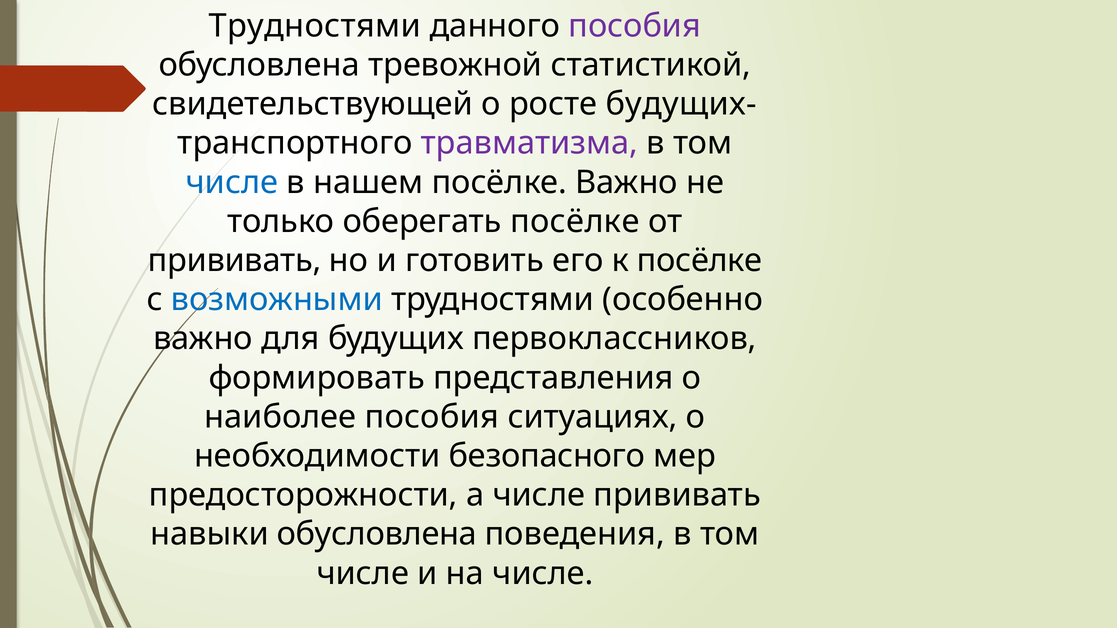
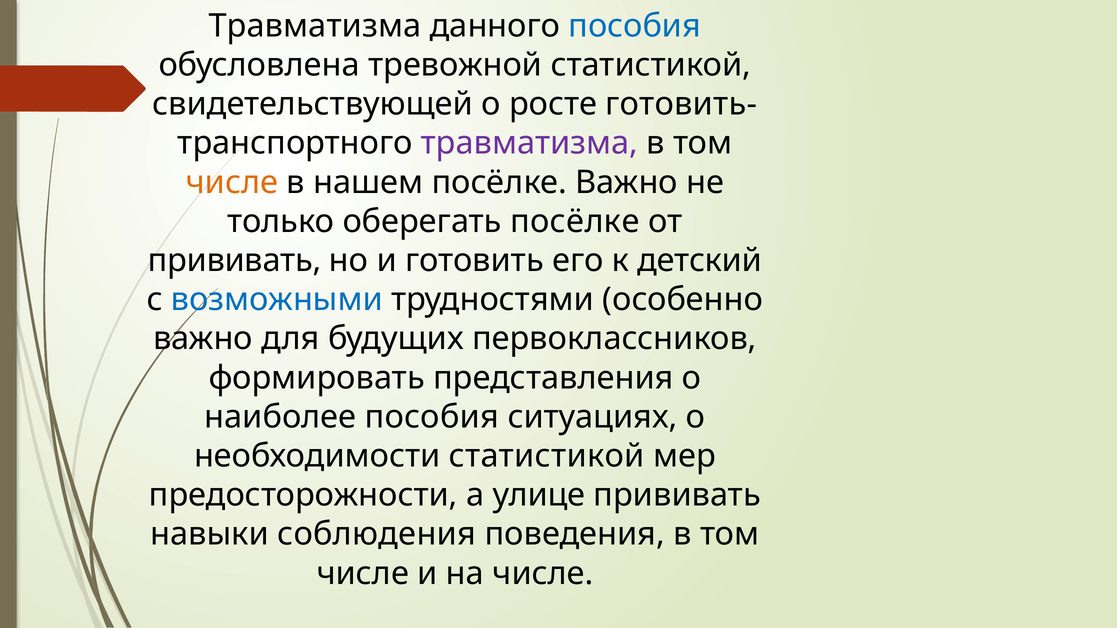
Трудностями at (315, 26): Трудностями -> Травматизма
пособия at (635, 26) colour: purple -> blue
будущих-: будущих- -> готовить-
числе at (232, 182) colour: blue -> orange
к посёлке: посёлке -> детский
необходимости безопасного: безопасного -> статистикой
а числе: числе -> улице
навыки обусловлена: обусловлена -> соблюдения
